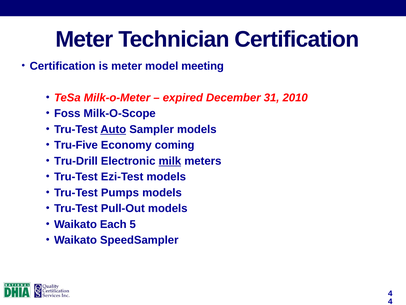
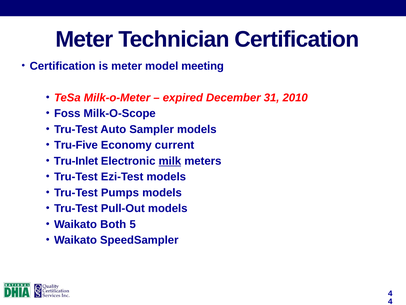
Auto underline: present -> none
coming: coming -> current
Tru-Drill: Tru-Drill -> Tru-Inlet
Each: Each -> Both
